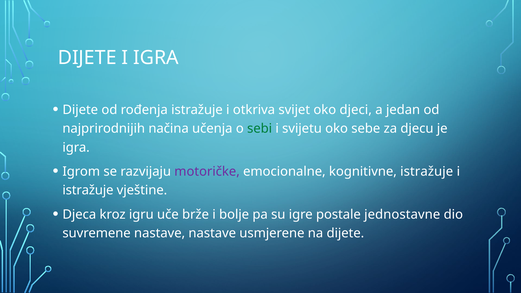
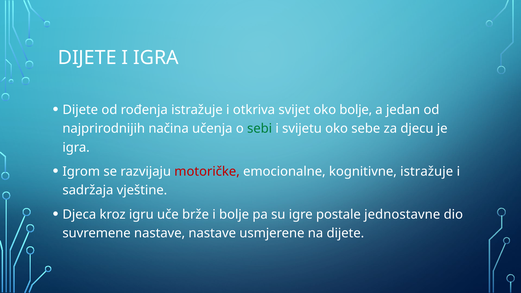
oko djeci: djeci -> bolje
motoričke colour: purple -> red
istražuje at (88, 190): istražuje -> sadržaja
